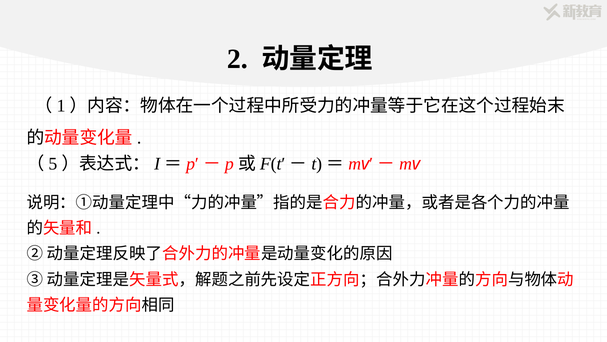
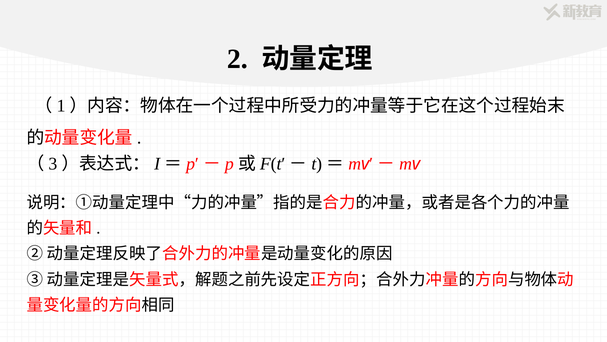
5: 5 -> 3
